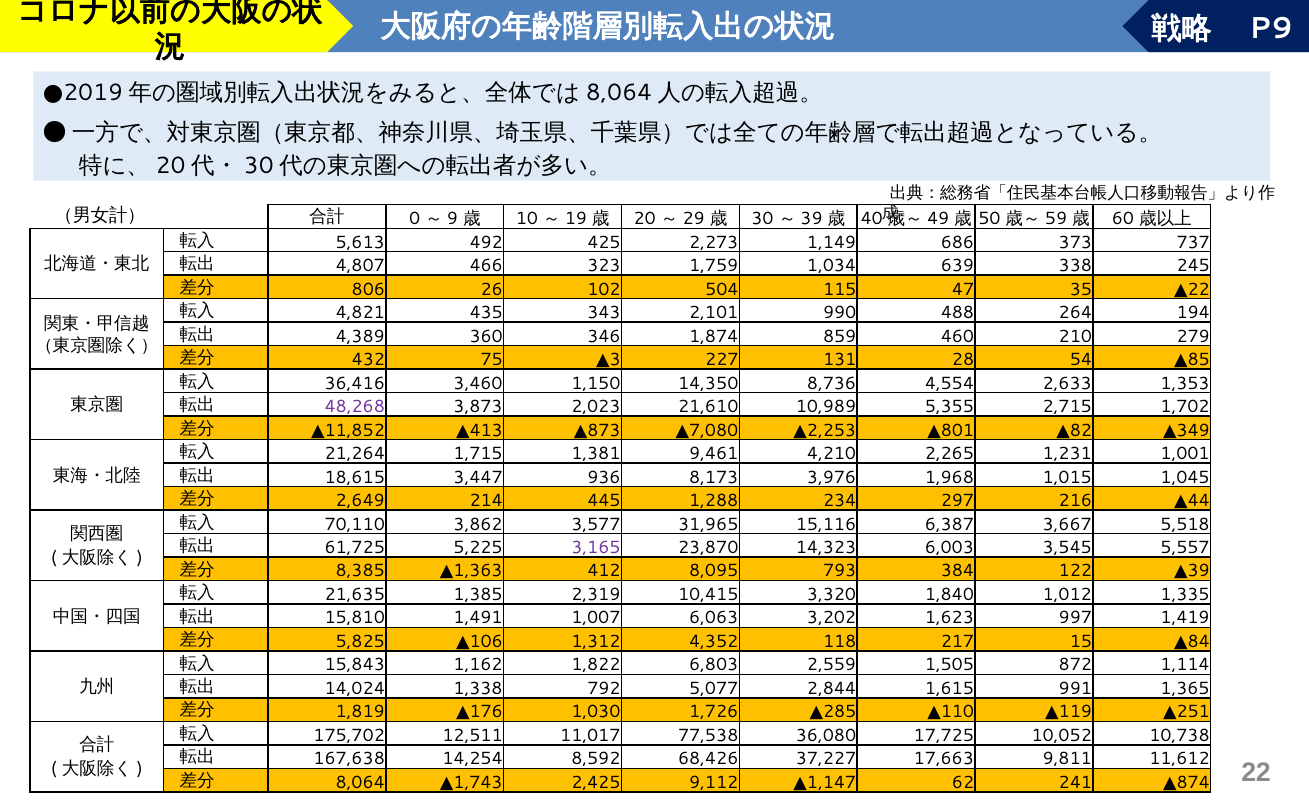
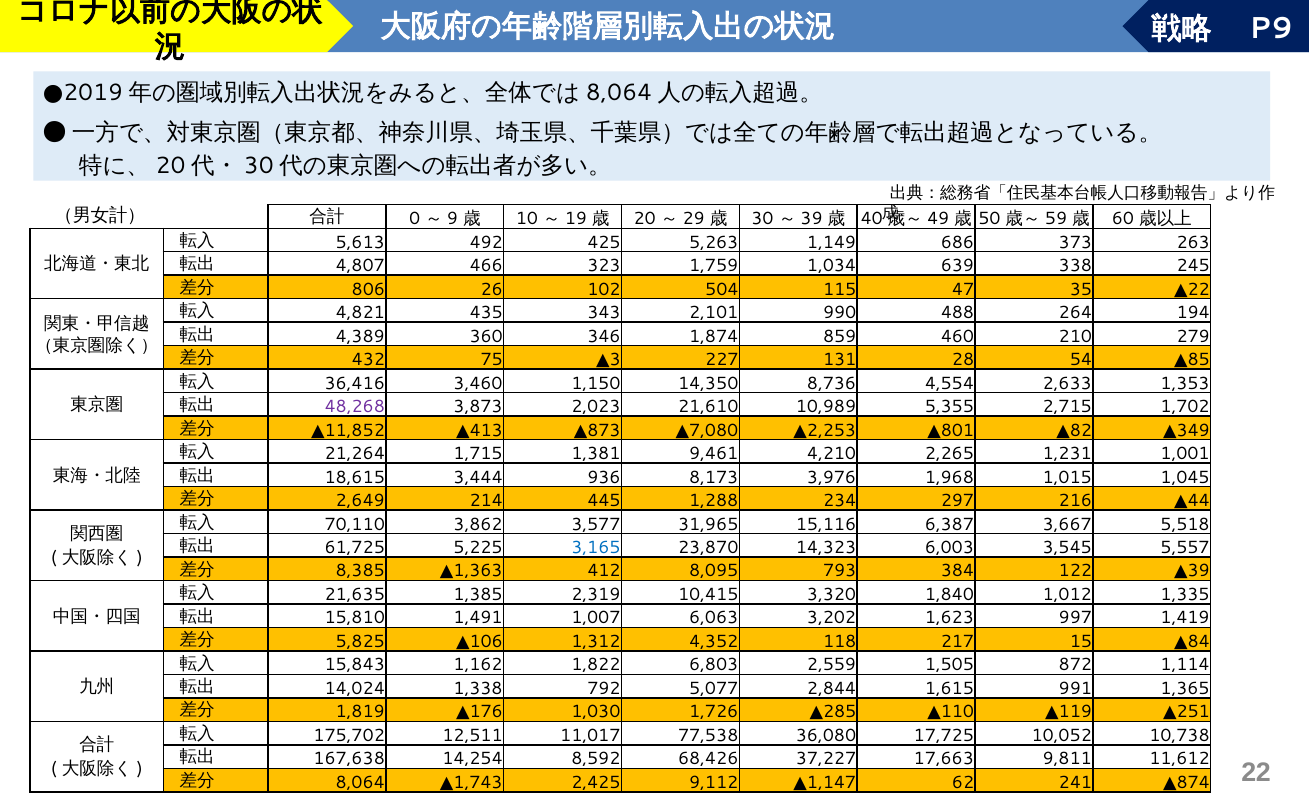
2,273: 2,273 -> 5,263
737: 737 -> 263
3,447: 3,447 -> 3,444
3,165 colour: purple -> blue
